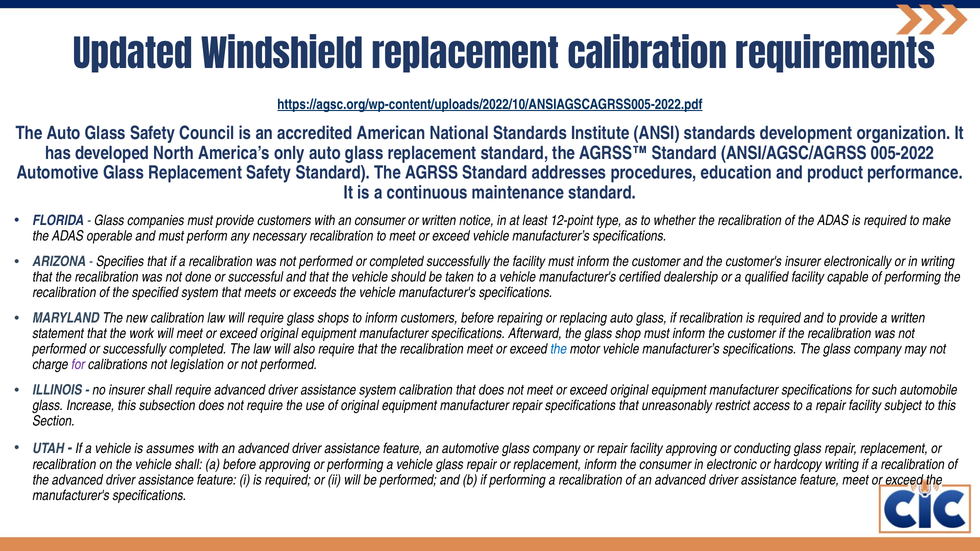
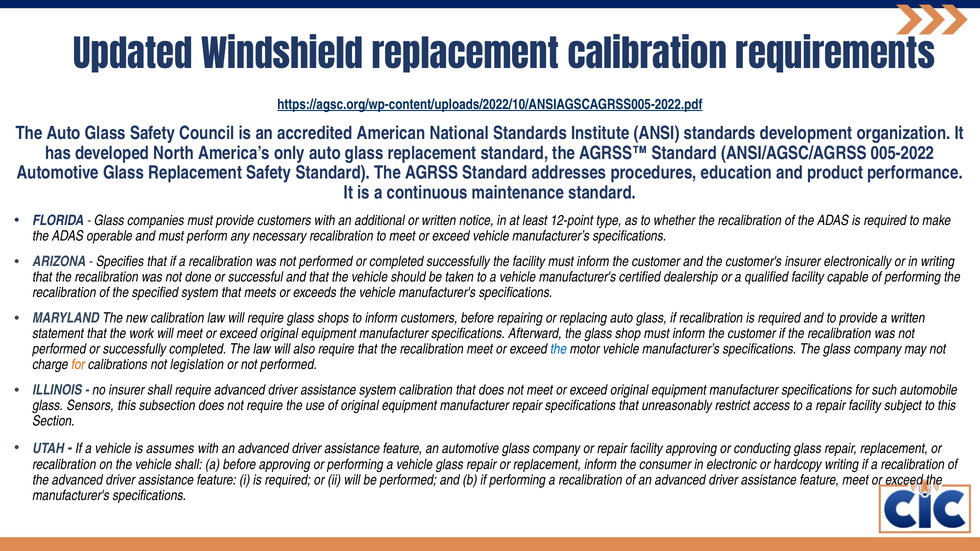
an consumer: consumer -> additional
for at (78, 365) colour: purple -> orange
Increase: Increase -> Sensors
